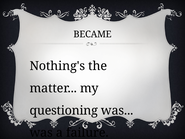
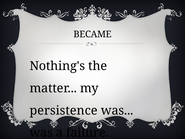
questioning: questioning -> persistence
